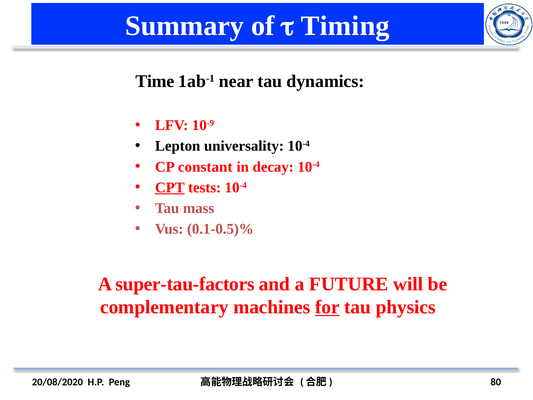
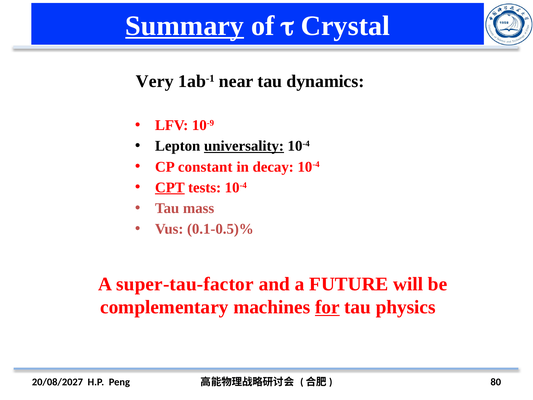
Summary underline: none -> present
Timing: Timing -> Crystal
Time: Time -> Very
universality underline: none -> present
super-tau-factors: super-tau-factors -> super-tau-factor
20/08/2020: 20/08/2020 -> 20/08/2027
